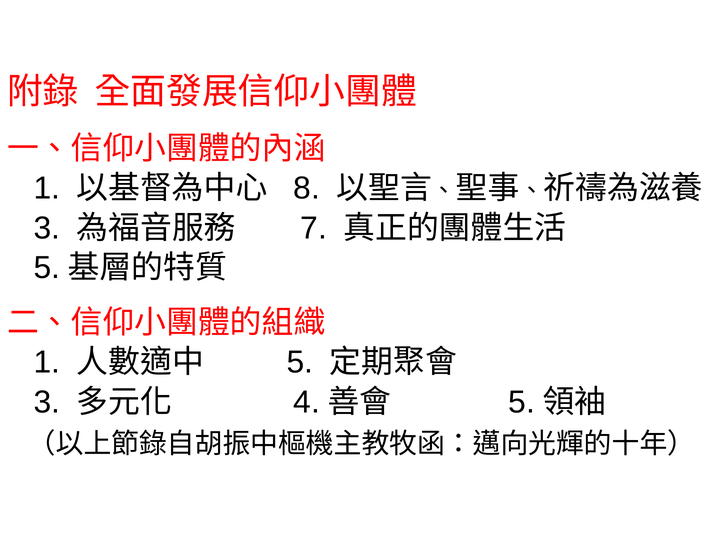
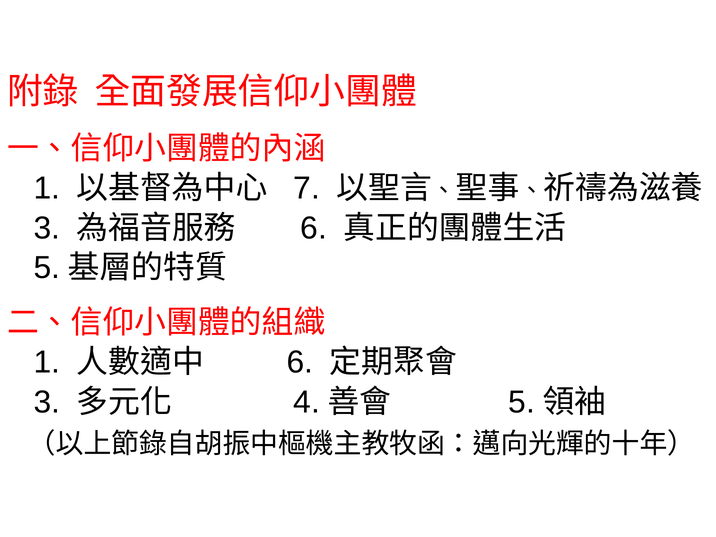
8: 8 -> 7
7 at (314, 228): 7 -> 6
5 at (300, 362): 5 -> 6
